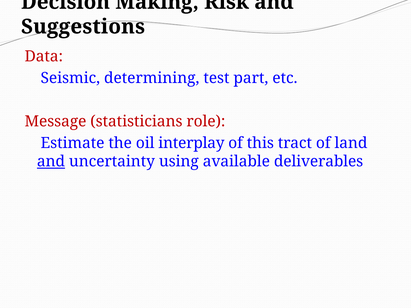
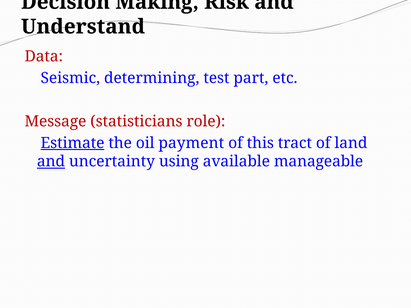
Suggestions: Suggestions -> Understand
Estimate underline: none -> present
interplay: interplay -> payment
deliverables: deliverables -> manageable
